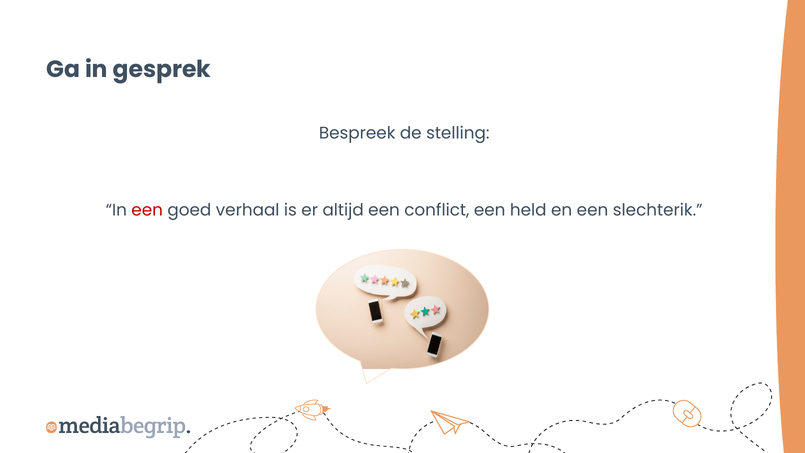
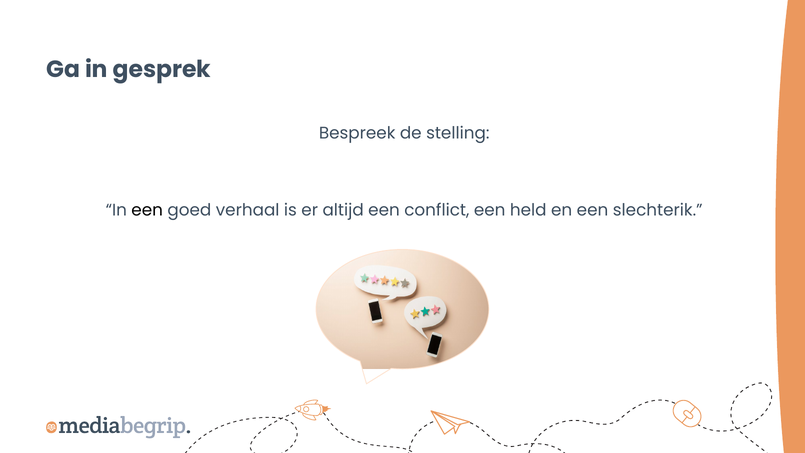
een at (147, 210) colour: red -> black
